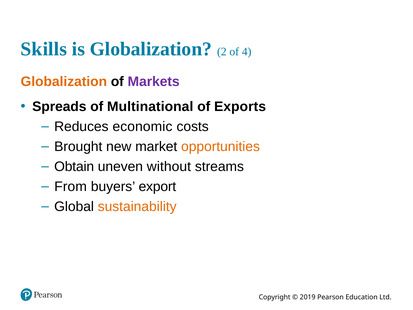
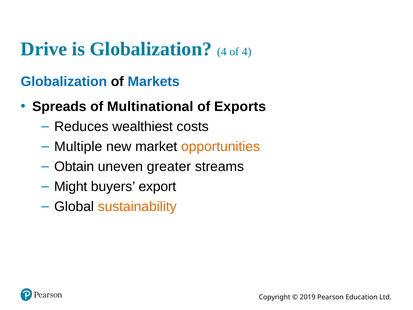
Skills: Skills -> Drive
Globalization 2: 2 -> 4
Globalization at (64, 82) colour: orange -> blue
Markets colour: purple -> blue
economic: economic -> wealthiest
Brought: Brought -> Multiple
without: without -> greater
From: From -> Might
